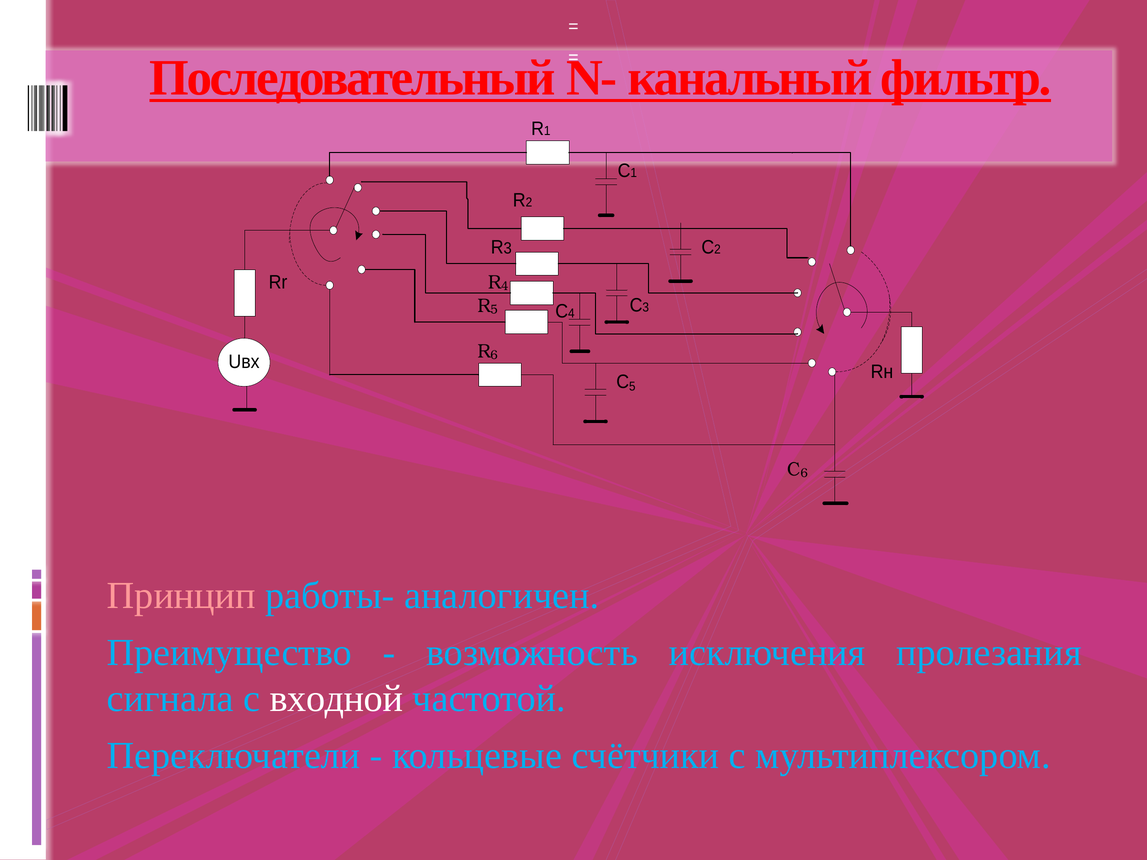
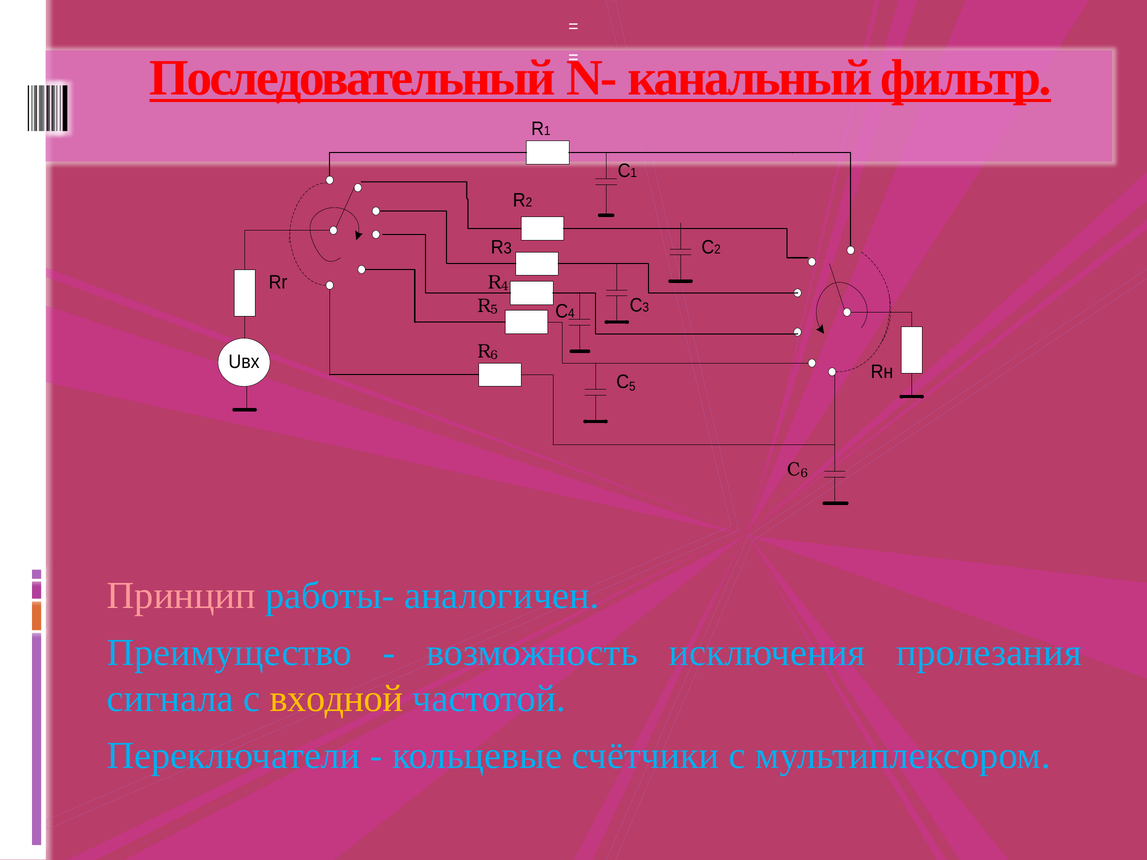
входной colour: white -> yellow
